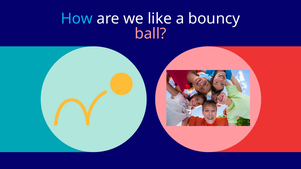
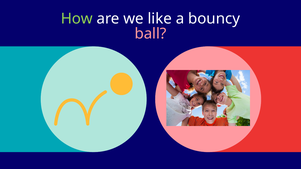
How colour: light blue -> light green
